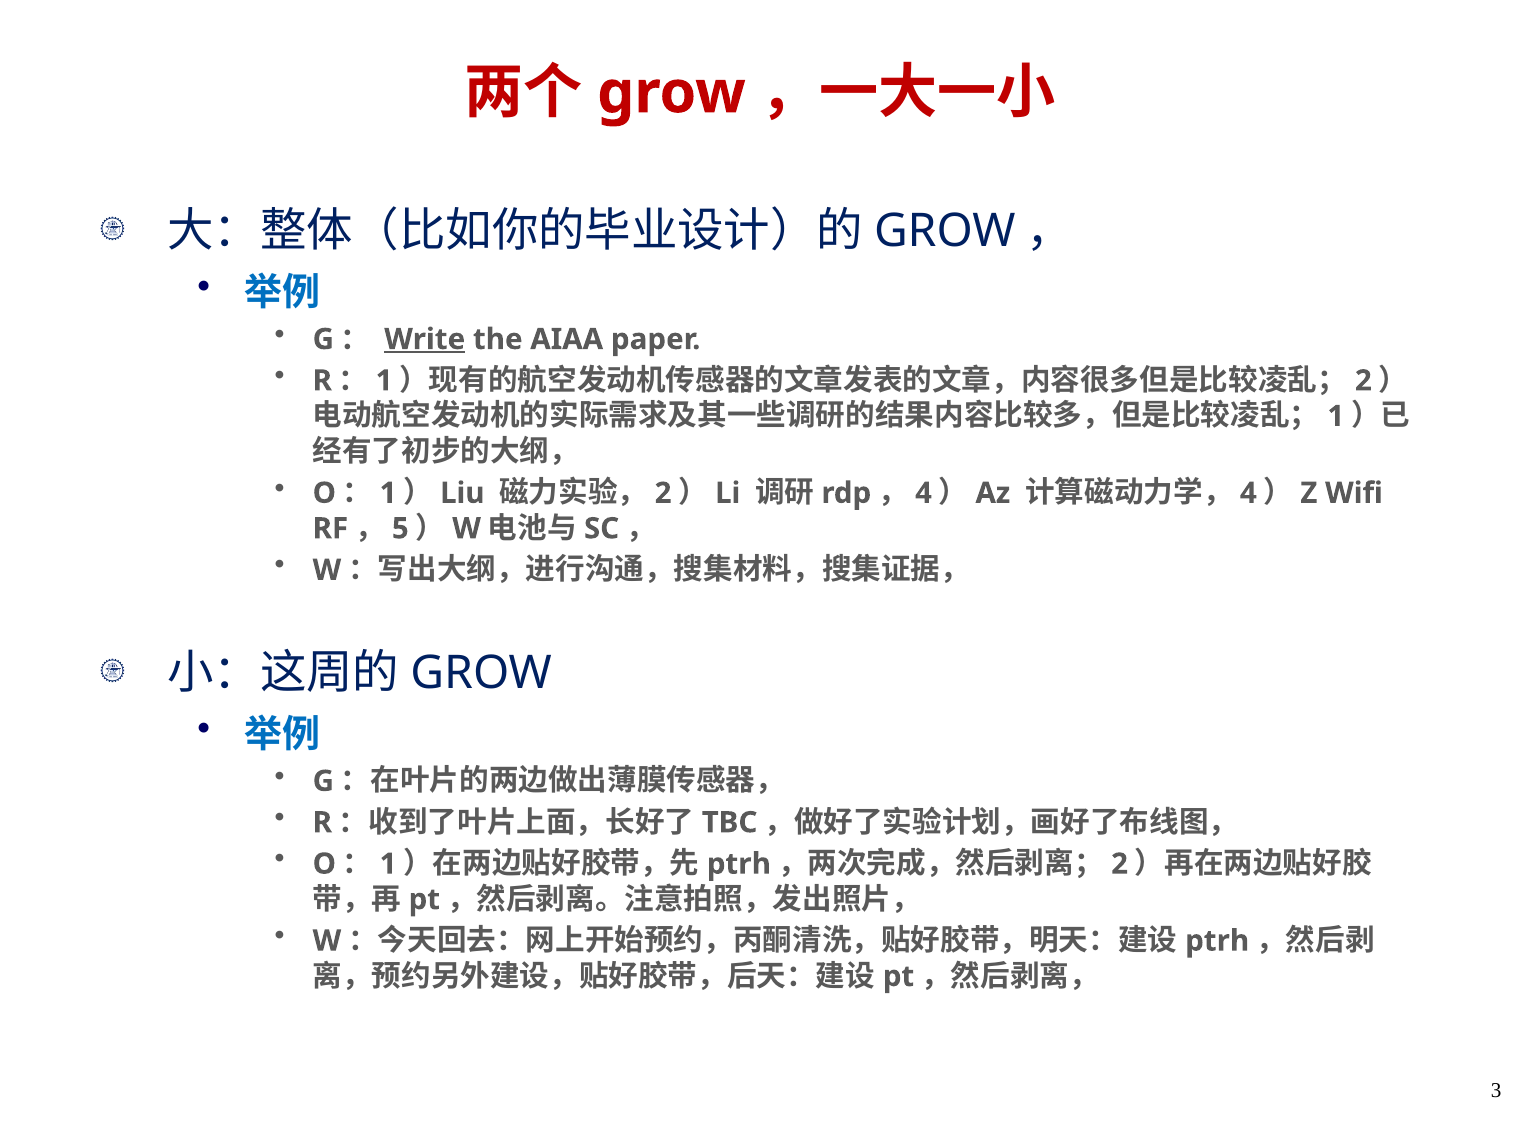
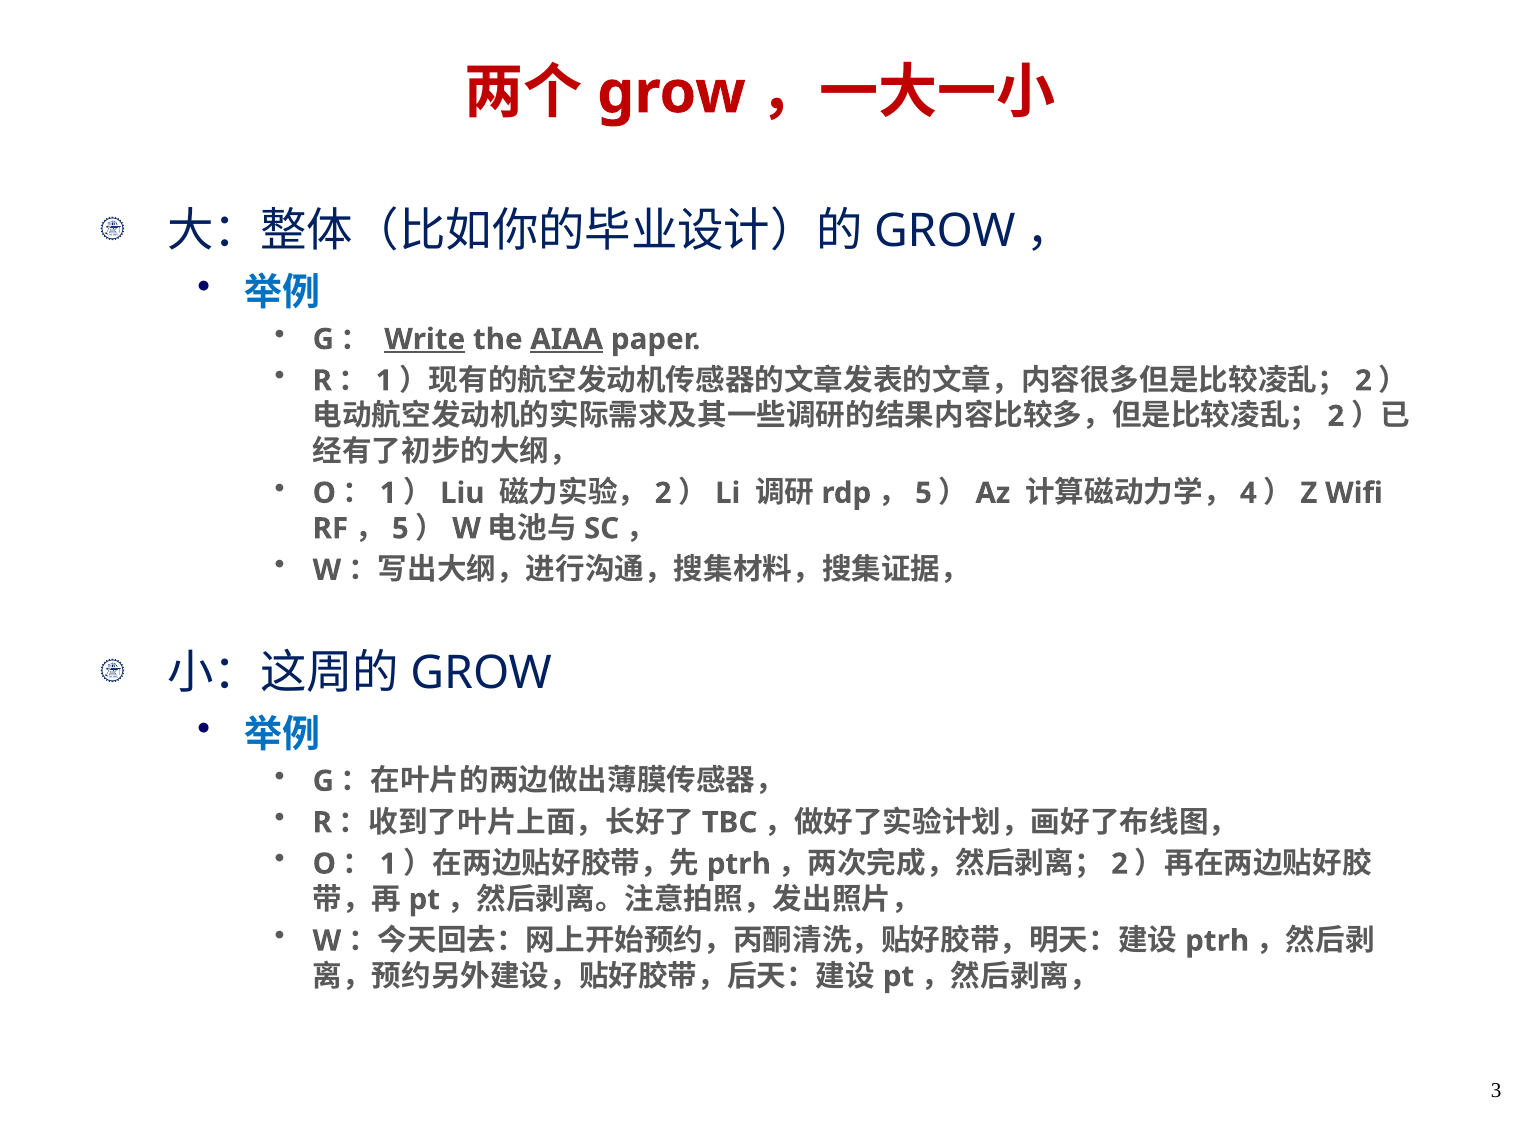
AIAA underline: none -> present
1 at (1336, 416): 1 -> 2
4 at (924, 493): 4 -> 5
